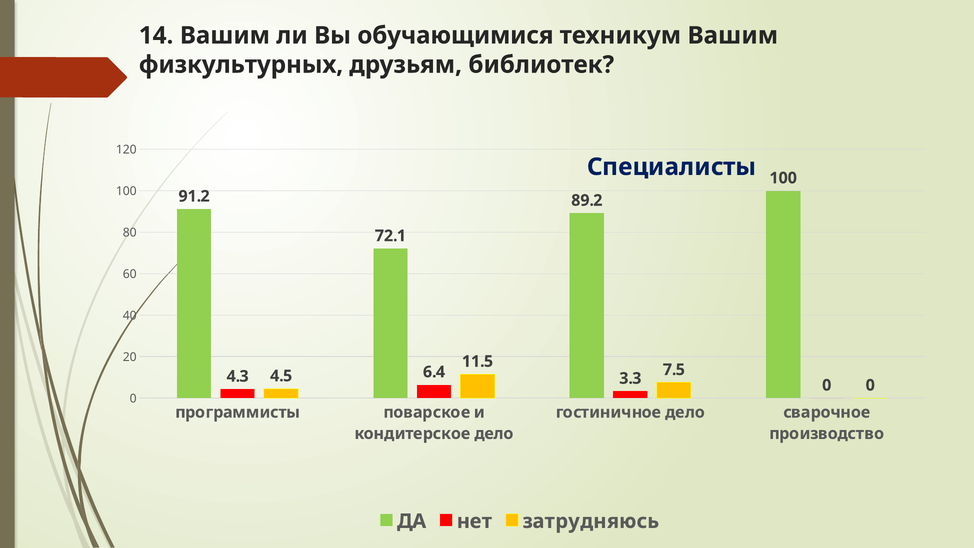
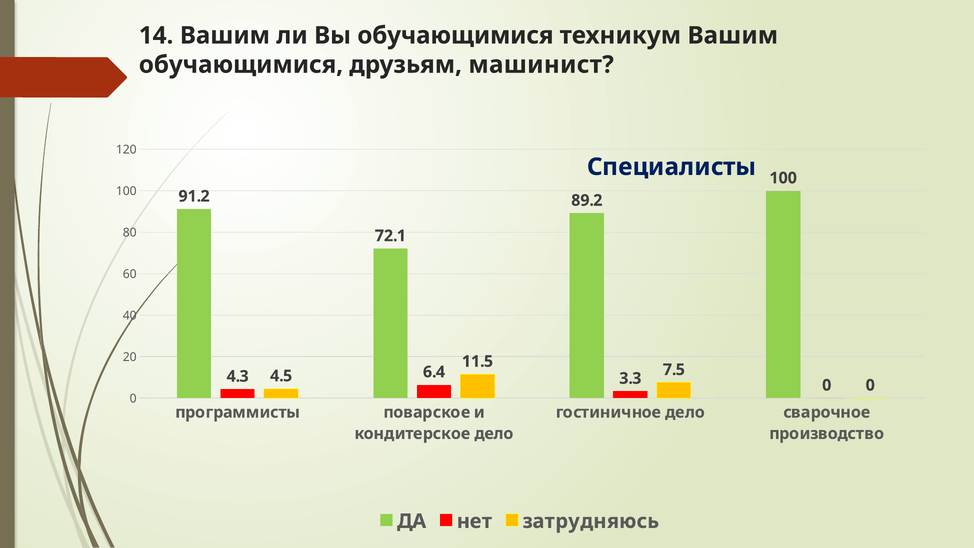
физкультурных at (241, 65): физкультурных -> обучающимися
библиотек: библиотек -> машинист
